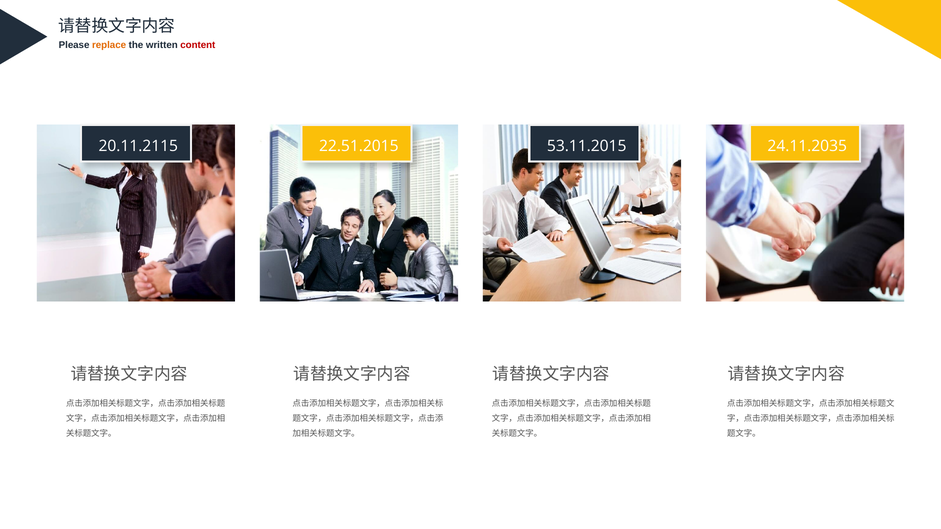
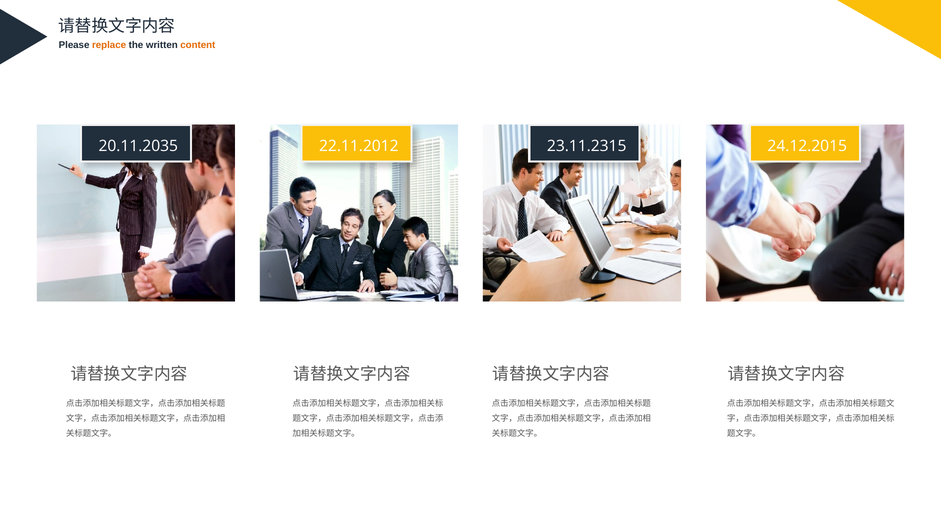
content colour: red -> orange
20.11.2115: 20.11.2115 -> 20.11.2035
22.51.2015: 22.51.2015 -> 22.11.2012
53.11.2015: 53.11.2015 -> 23.11.2315
24.11.2035: 24.11.2035 -> 24.12.2015
